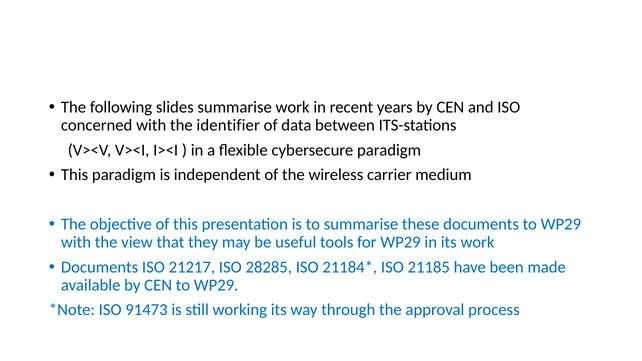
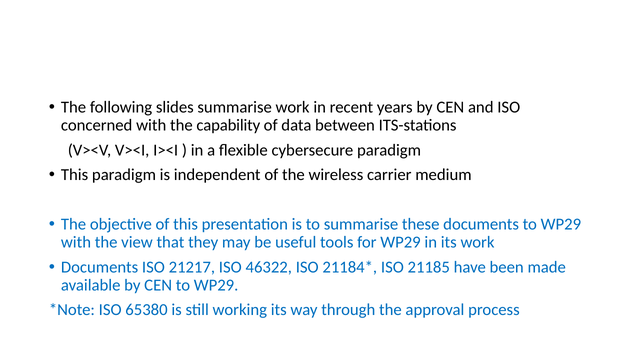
identifier: identifier -> capability
28285: 28285 -> 46322
91473: 91473 -> 65380
